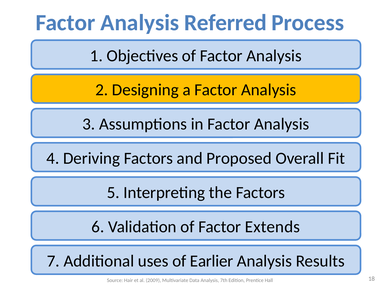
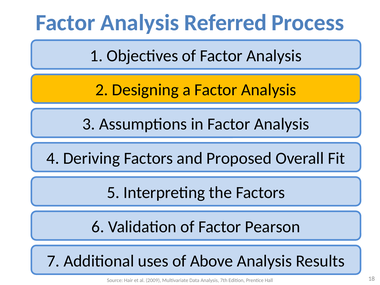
Extends: Extends -> Pearson
Earlier: Earlier -> Above
